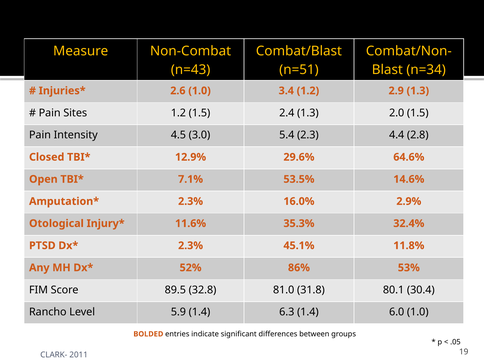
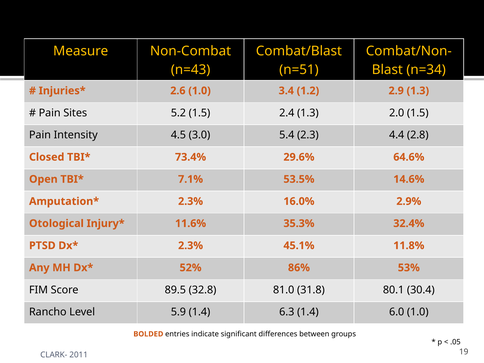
Sites 1.2: 1.2 -> 5.2
12.9%: 12.9% -> 73.4%
